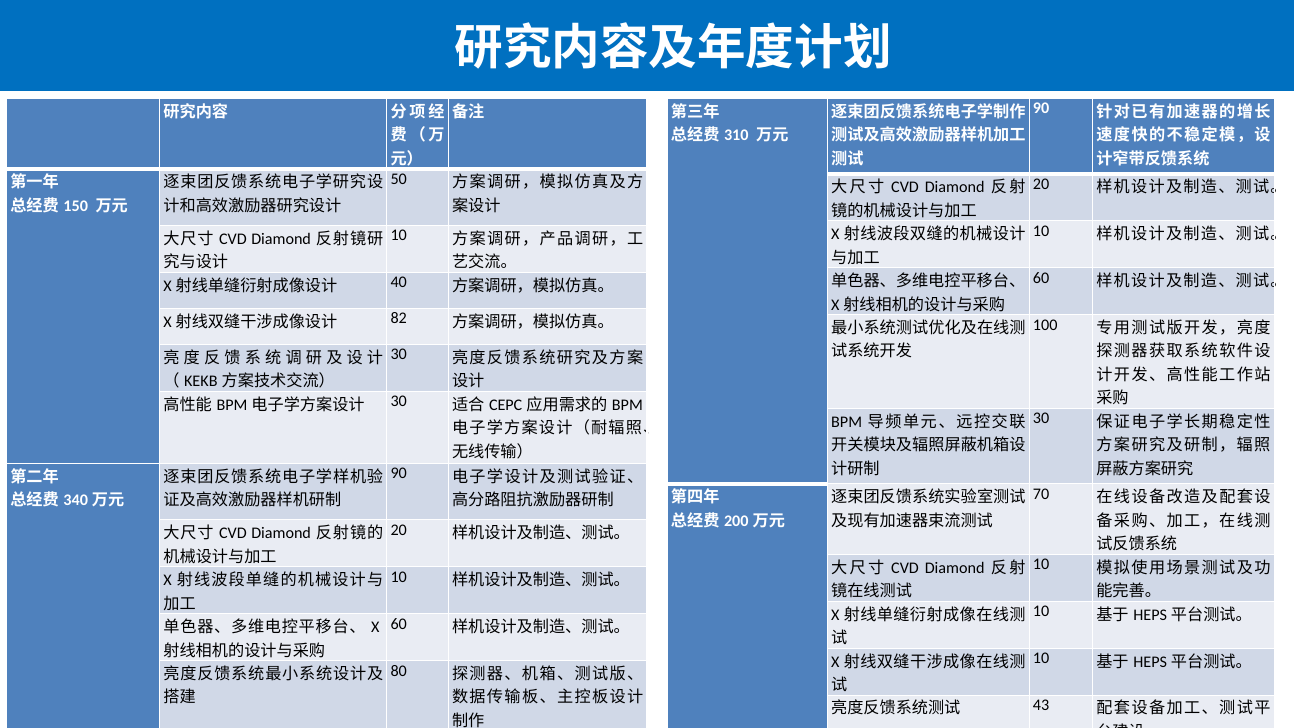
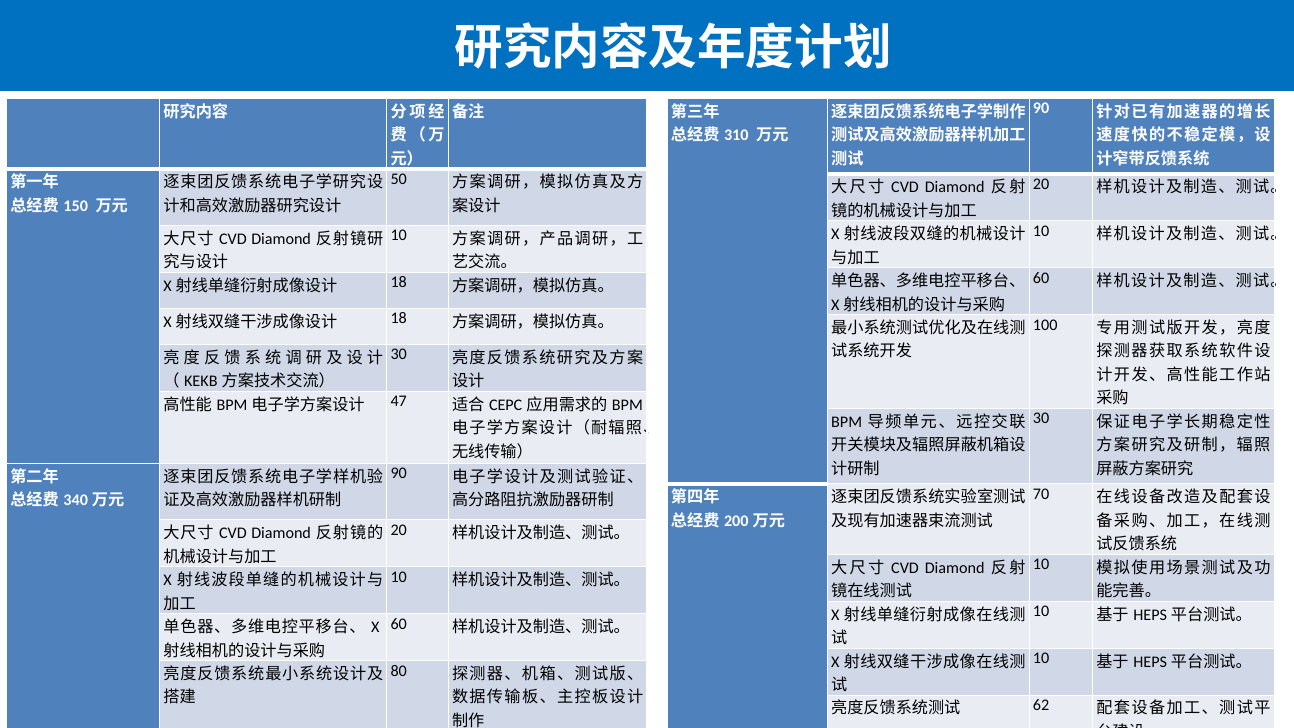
40 at (399, 282): 40 -> 18
82 at (399, 318): 82 -> 18
30 at (399, 401): 30 -> 47
43: 43 -> 62
